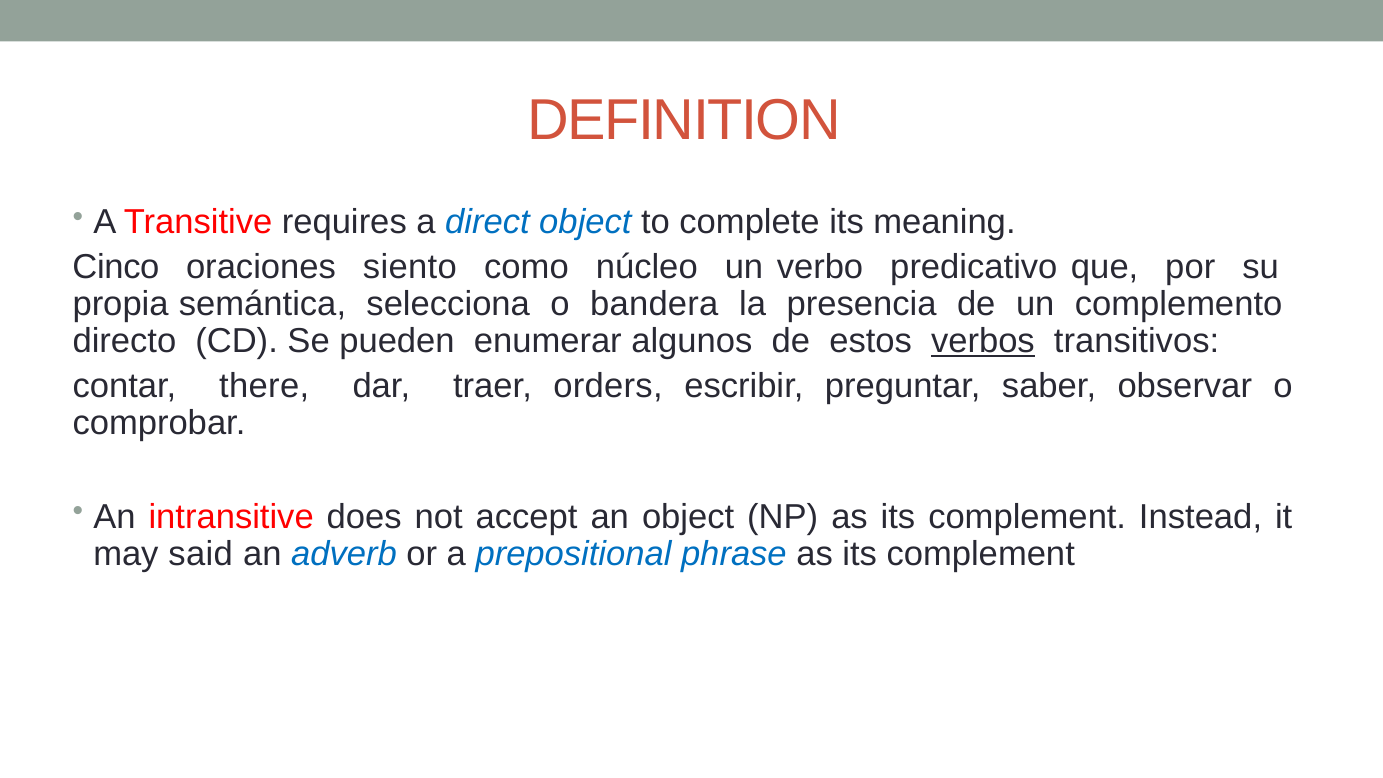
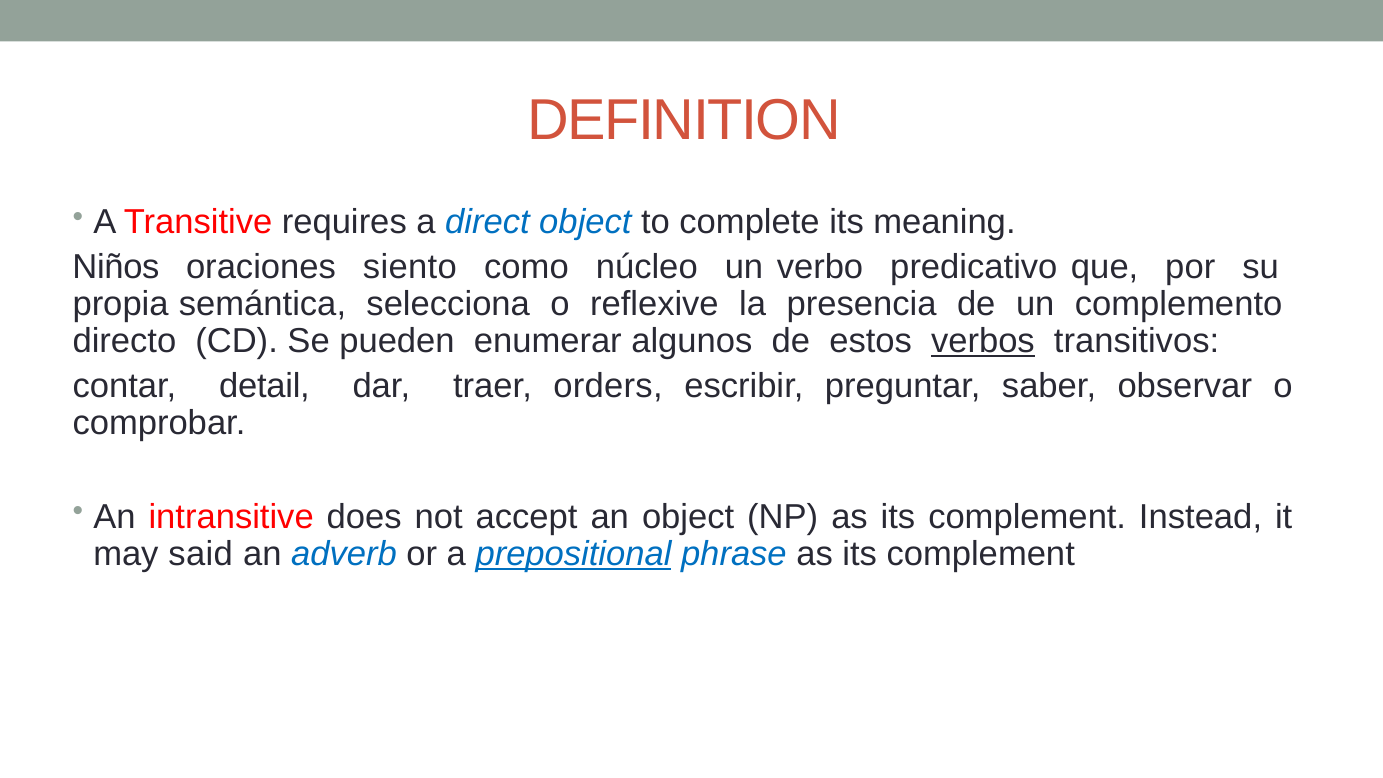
Cinco: Cinco -> Niños
bandera: bandera -> reflexive
there: there -> detail
prepositional underline: none -> present
